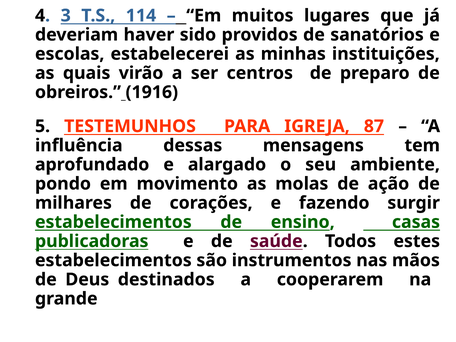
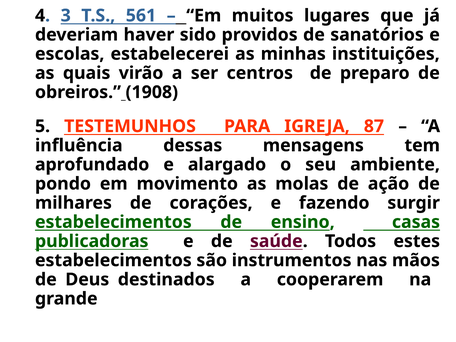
114: 114 -> 561
1916: 1916 -> 1908
